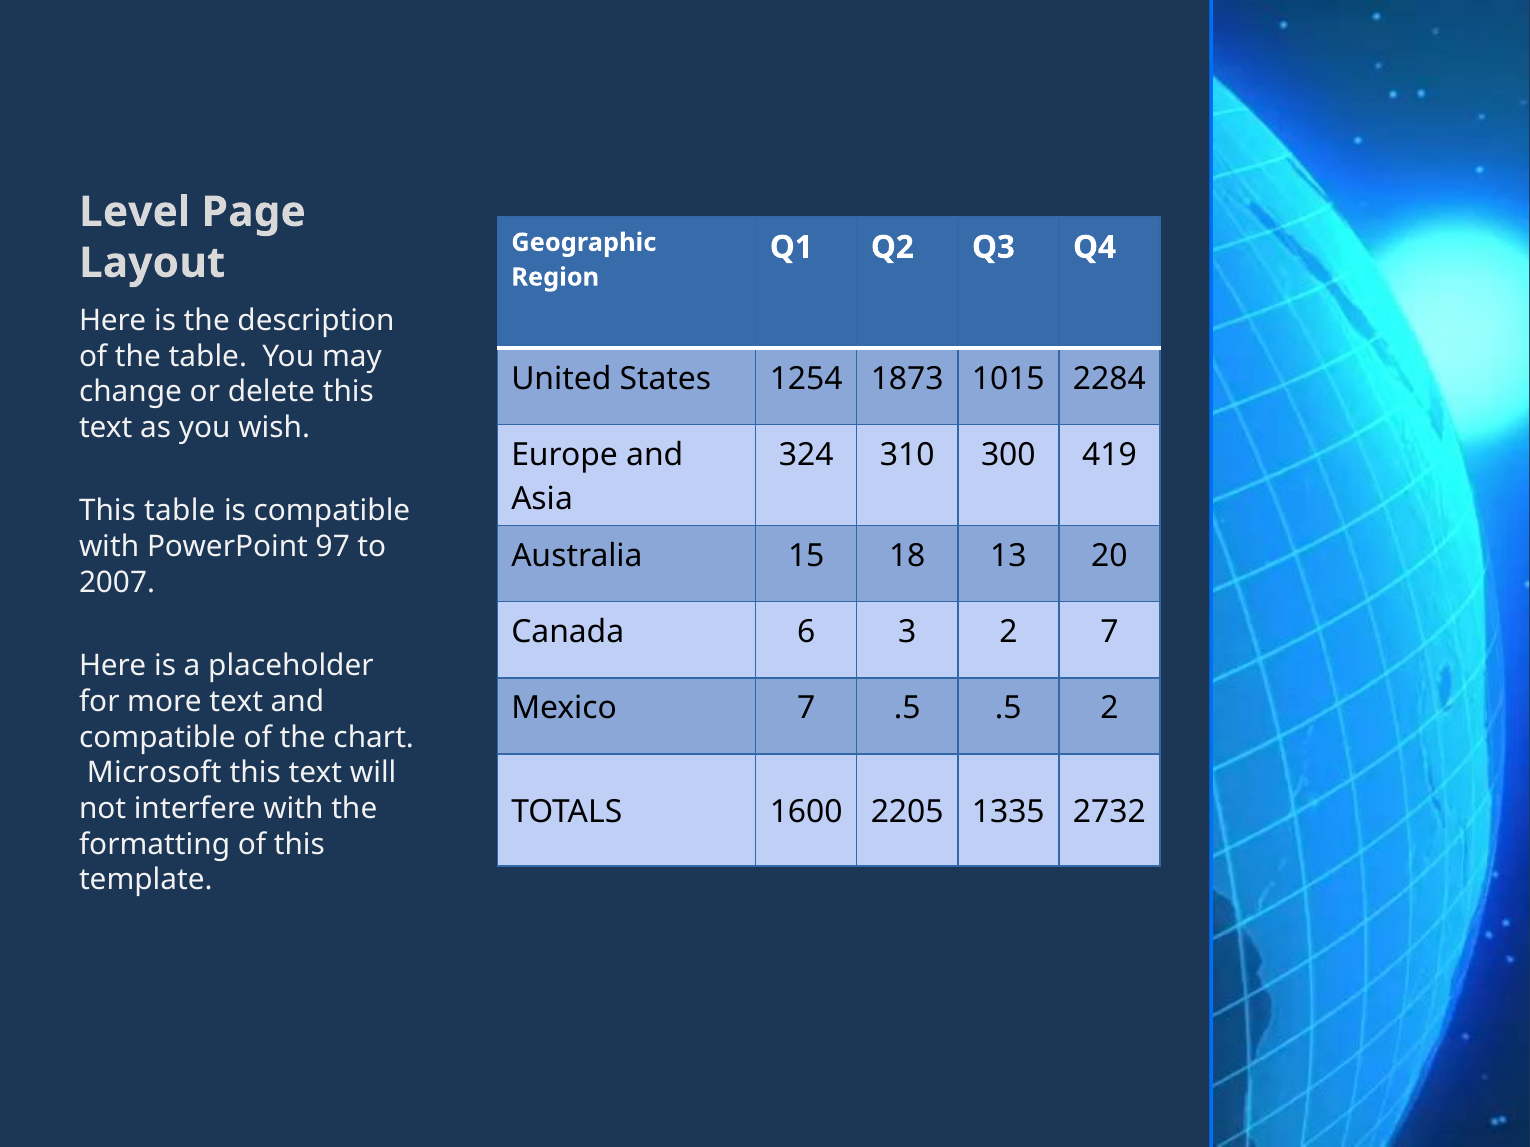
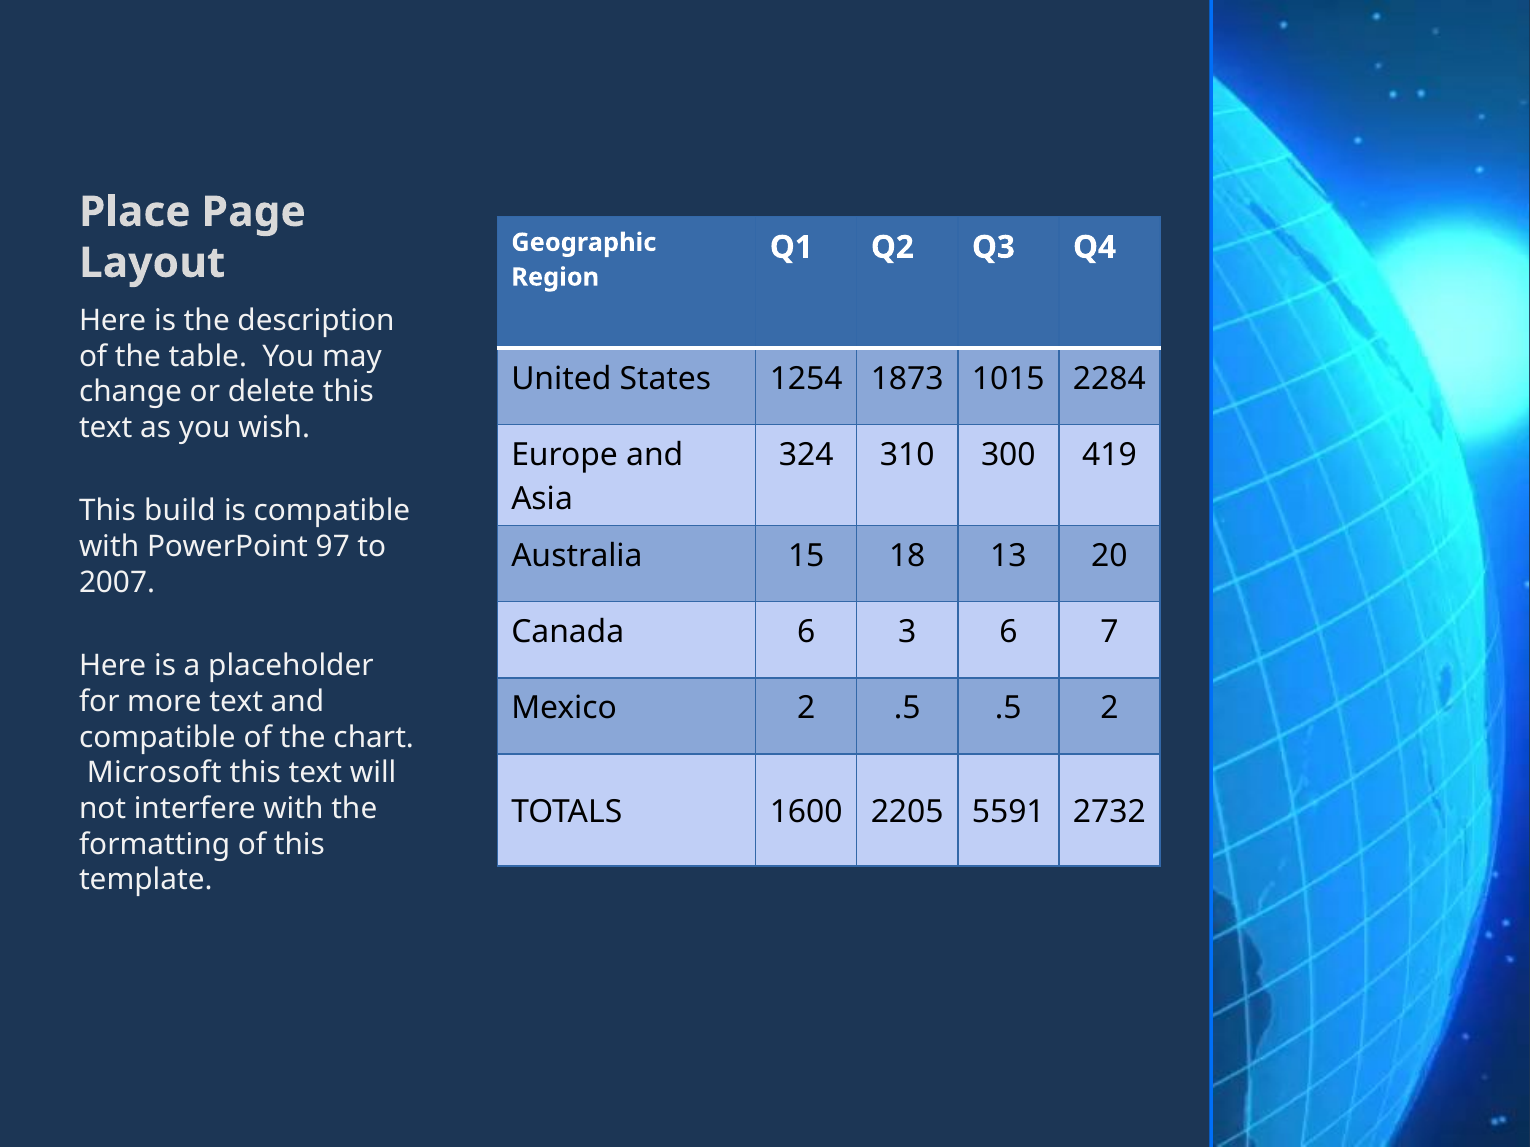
Level: Level -> Place
This table: table -> build
3 2: 2 -> 6
Mexico 7: 7 -> 2
1335: 1335 -> 5591
